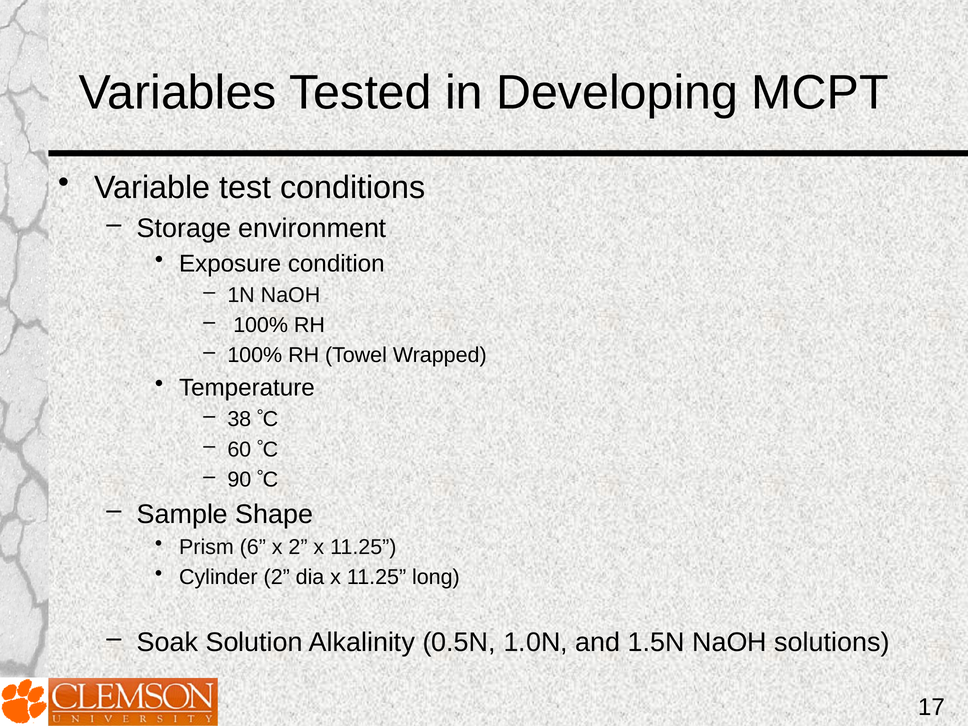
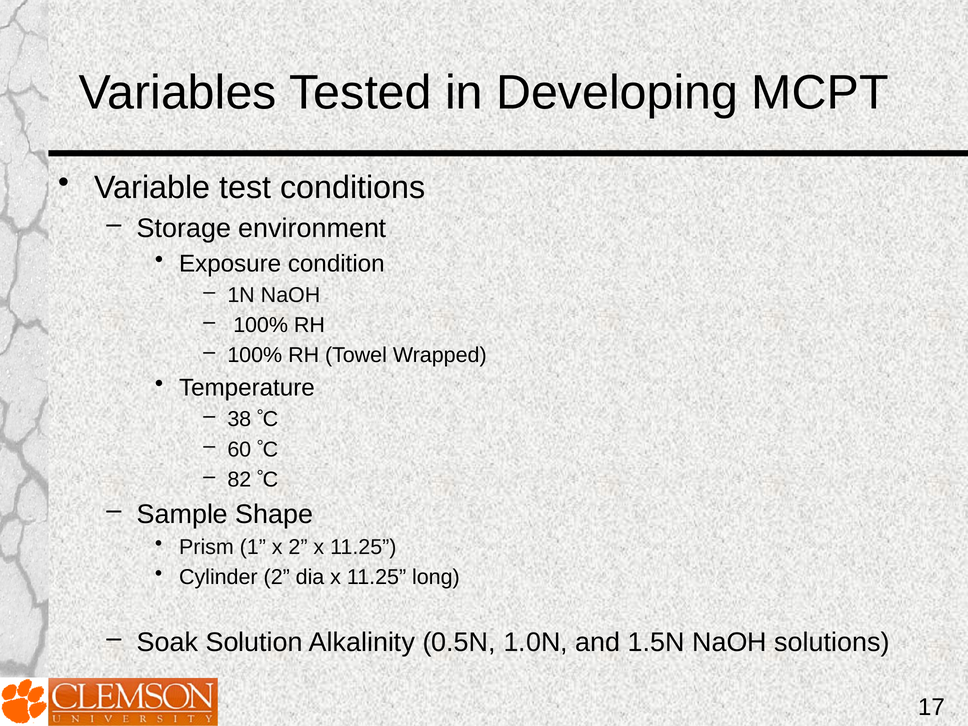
90: 90 -> 82
6: 6 -> 1
